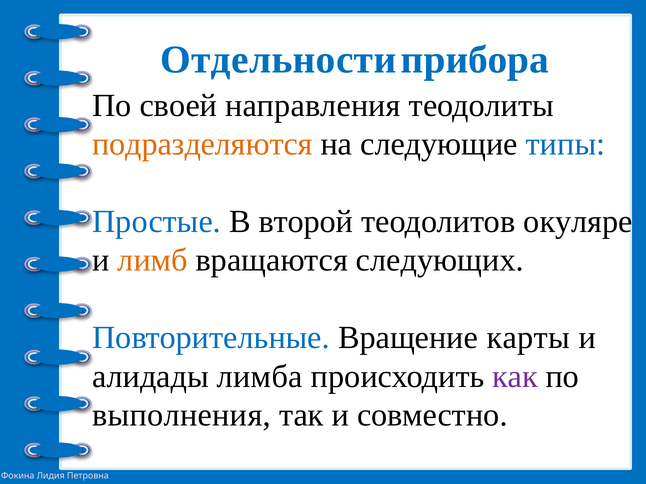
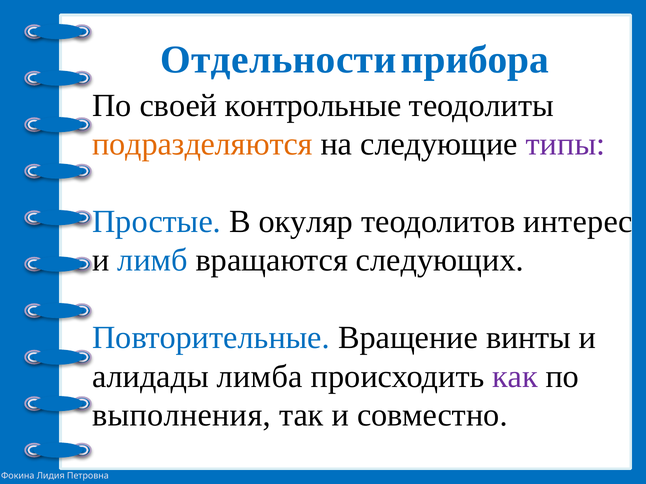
направления: направления -> контрольные
типы colour: blue -> purple
второй: второй -> окуляр
окуляре: окуляре -> интерес
лимб colour: orange -> blue
карты: карты -> винты
